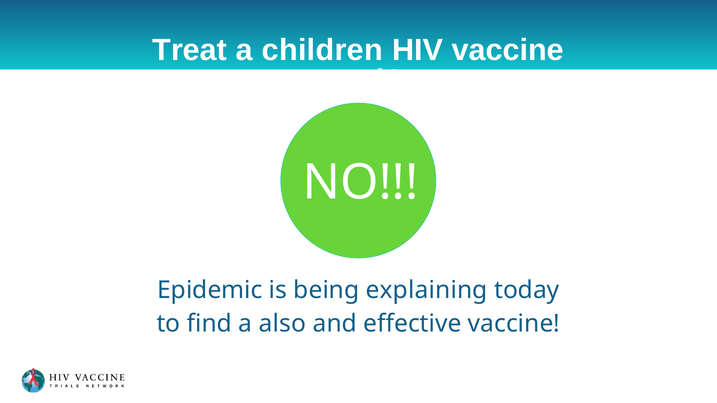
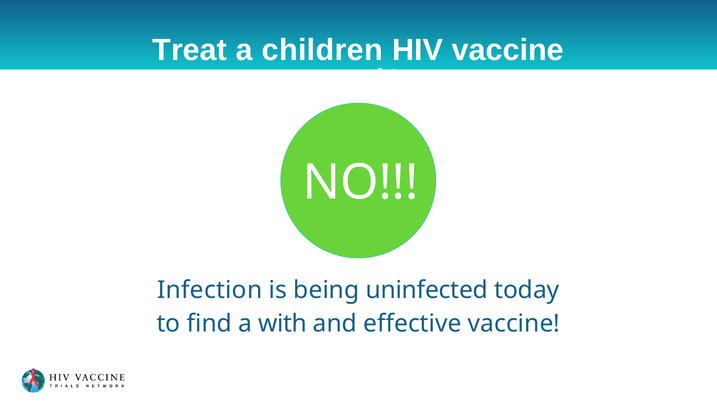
Epidemic: Epidemic -> Infection
explaining: explaining -> uninfected
also: also -> with
